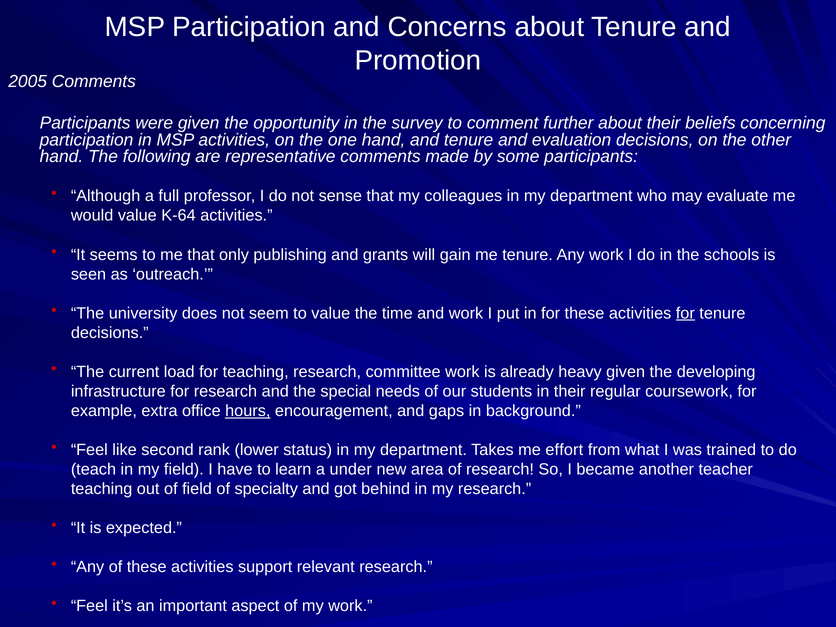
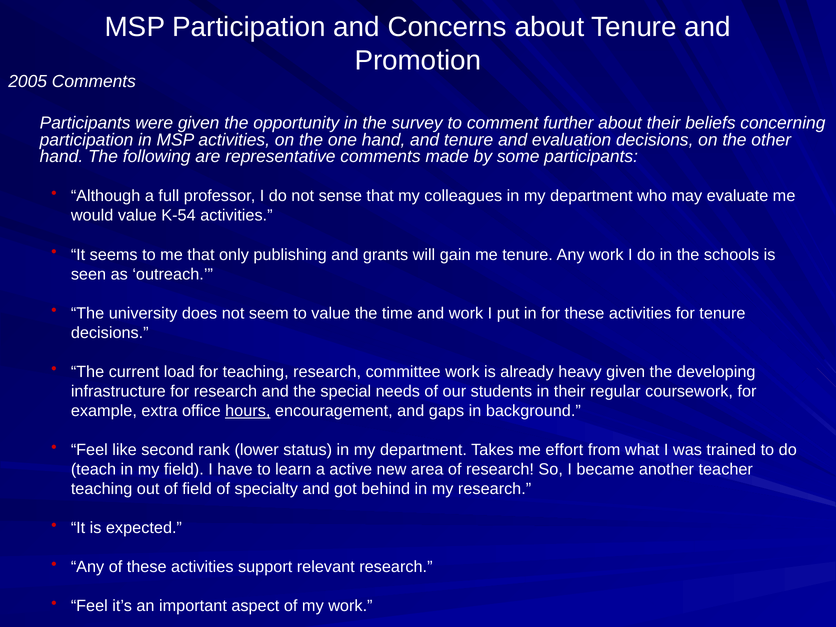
K-64: K-64 -> K-54
for at (685, 313) underline: present -> none
under: under -> active
